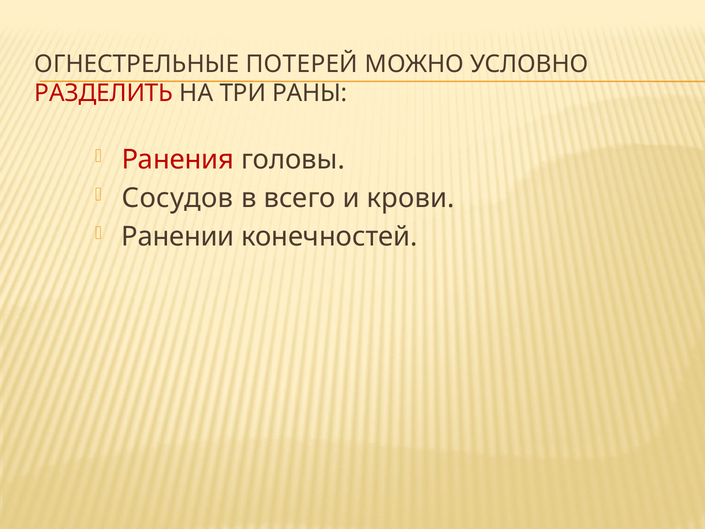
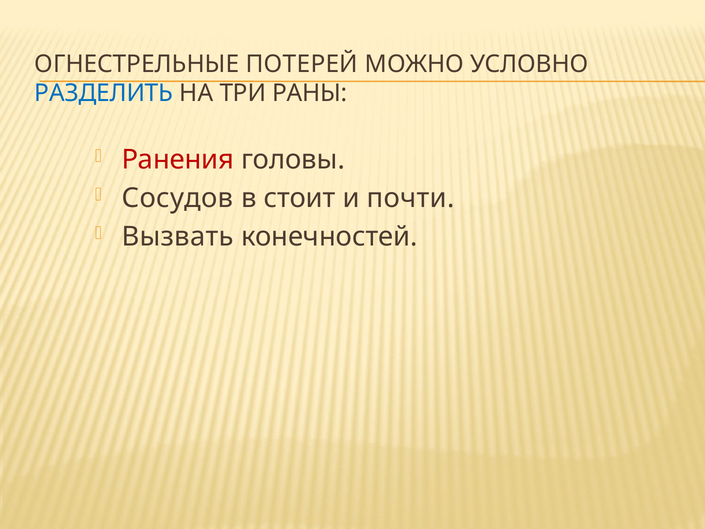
РАЗДЕЛИТЬ colour: red -> blue
всего: всего -> стоит
крови: крови -> почти
Ранении: Ранении -> Вызвать
